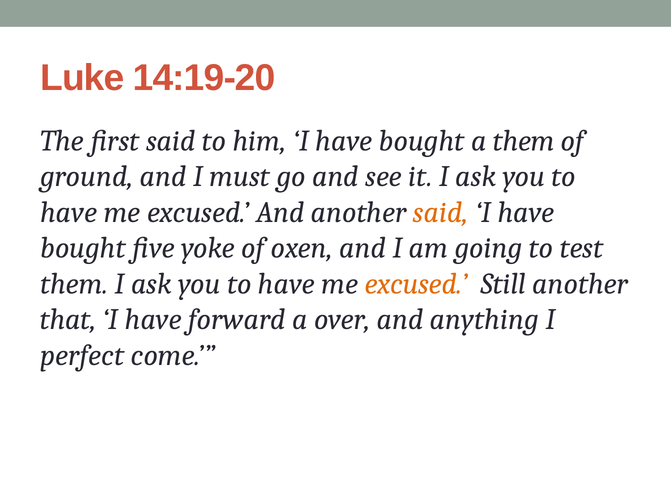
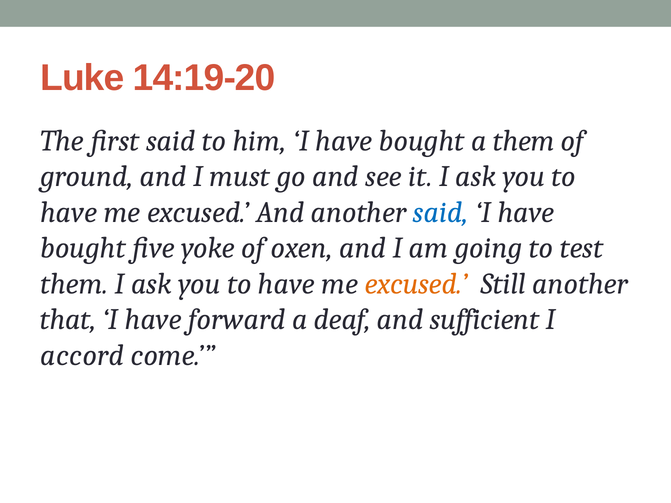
said at (441, 212) colour: orange -> blue
over: over -> deaf
anything: anything -> sufficient
perfect: perfect -> accord
